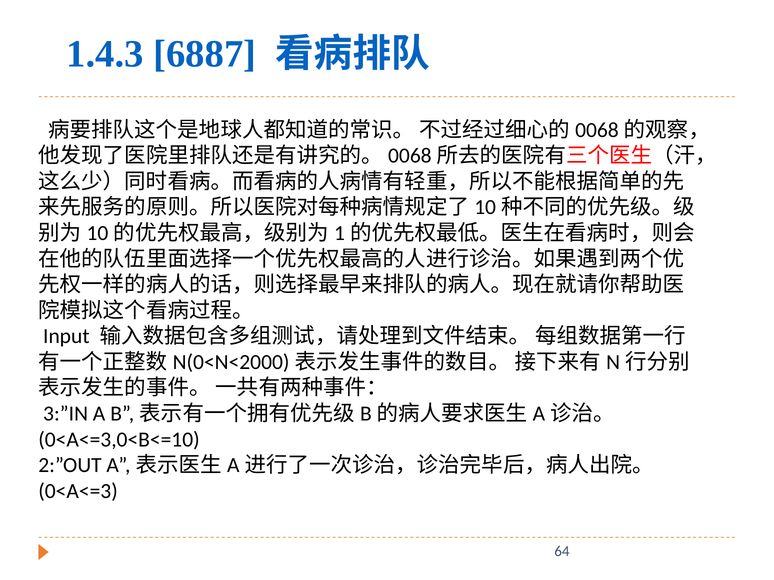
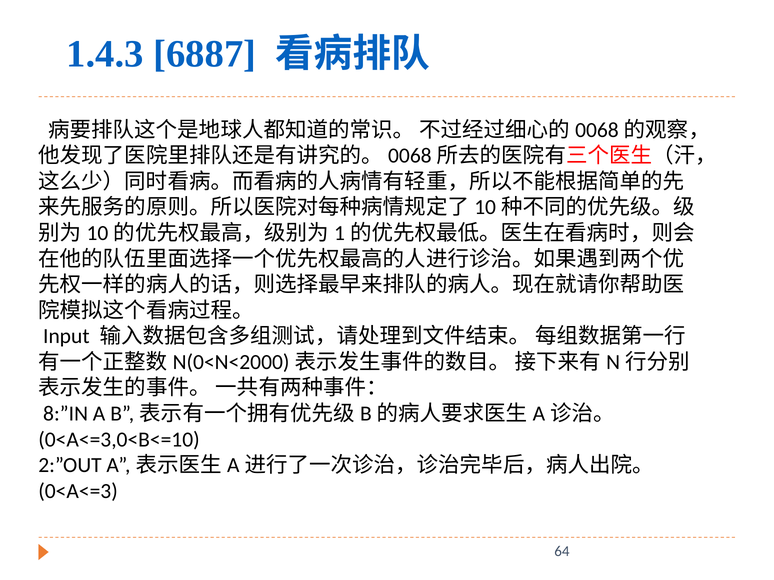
3:”IN: 3:”IN -> 8:”IN
